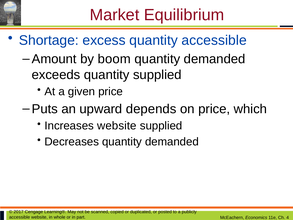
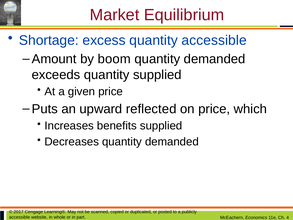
depends: depends -> reflected
Increases website: website -> benefits
